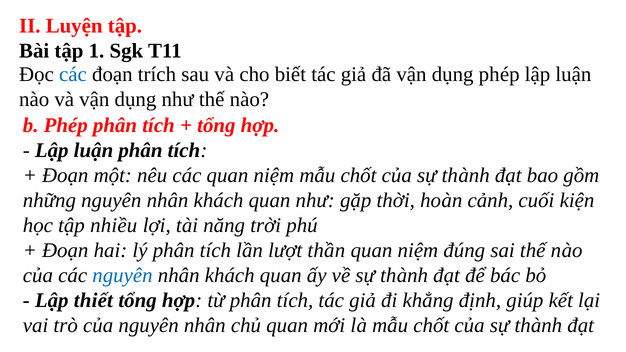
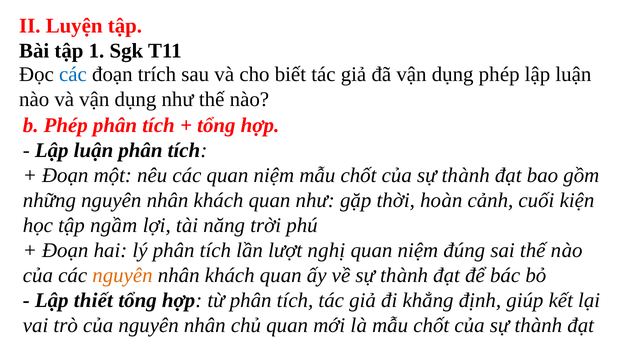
nhiều: nhiều -> ngầm
thần: thần -> nghị
nguyên at (122, 276) colour: blue -> orange
